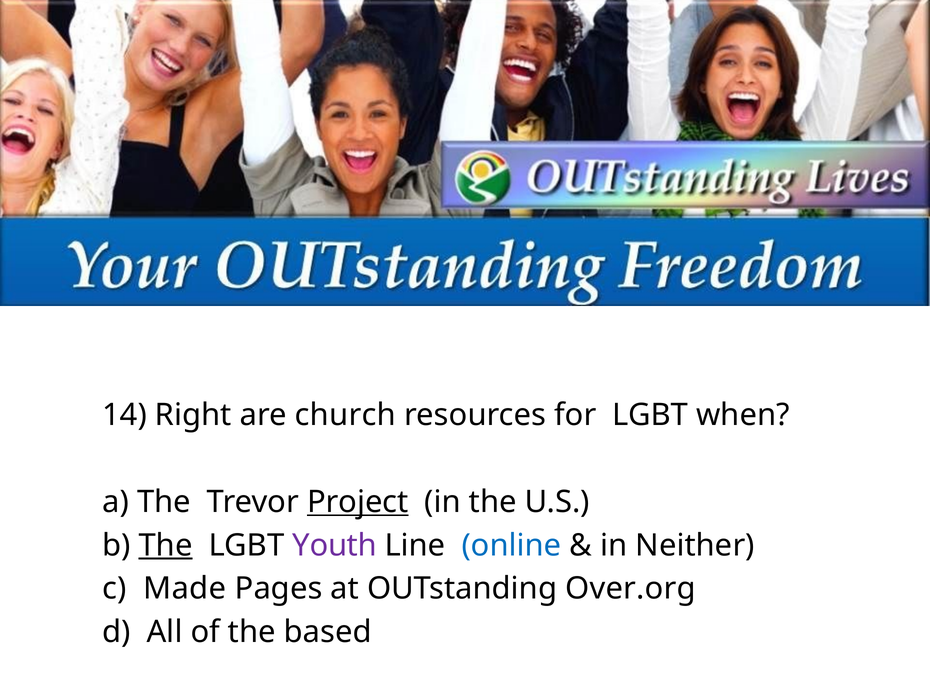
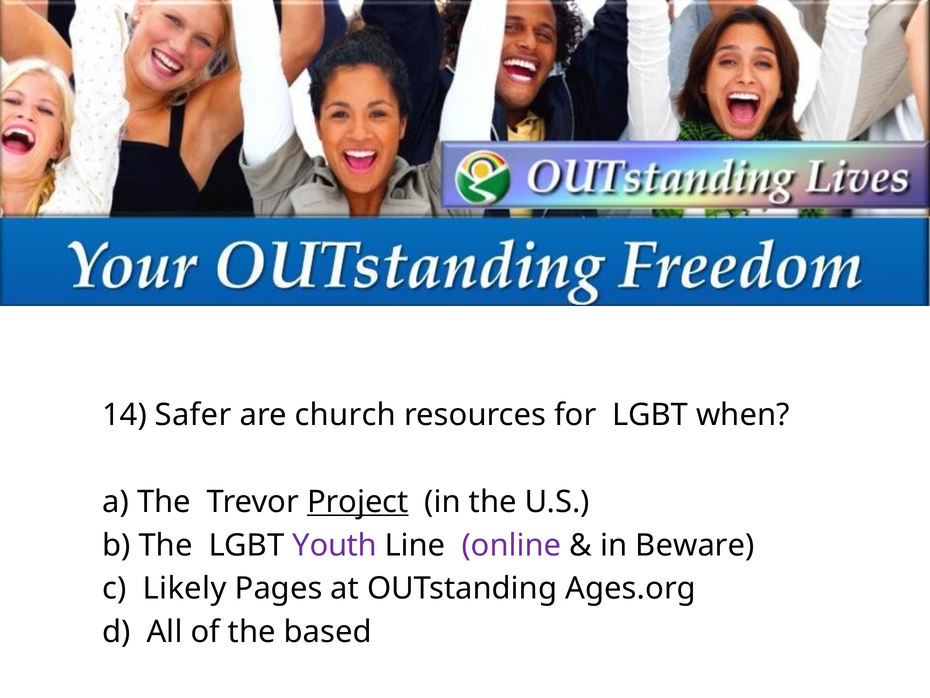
Right: Right -> Safer
The at (166, 545) underline: present -> none
online colour: blue -> purple
Neither: Neither -> Beware
Made: Made -> Likely
Over.org: Over.org -> Ages.org
